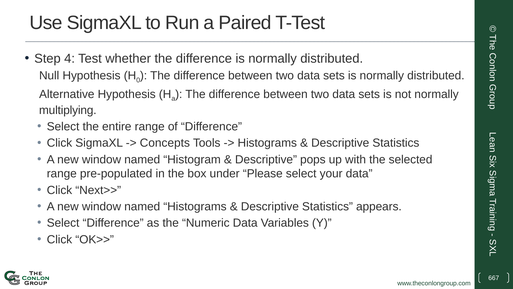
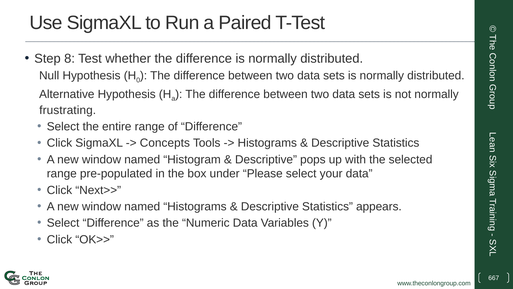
4: 4 -> 8
multiplying: multiplying -> frustrating
